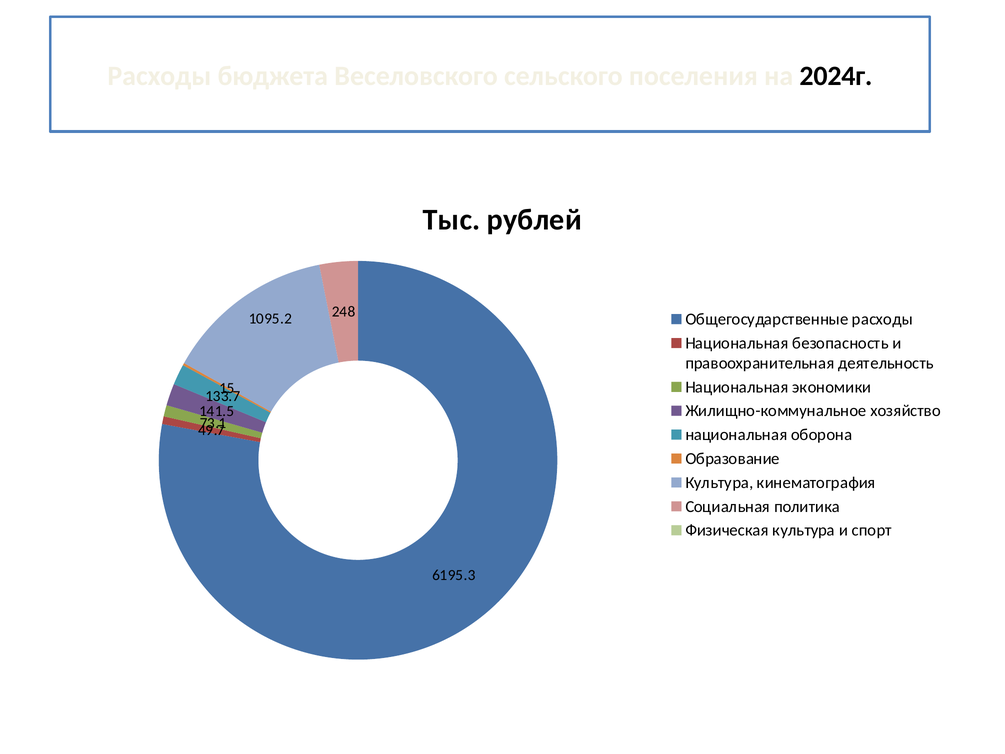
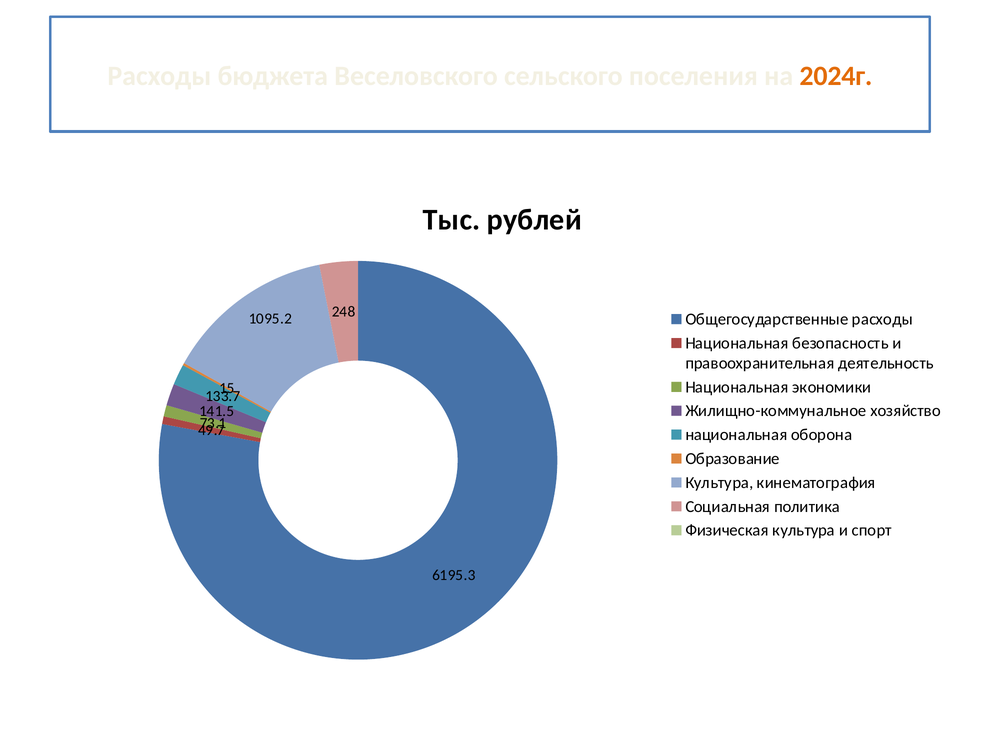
2024г colour: black -> orange
